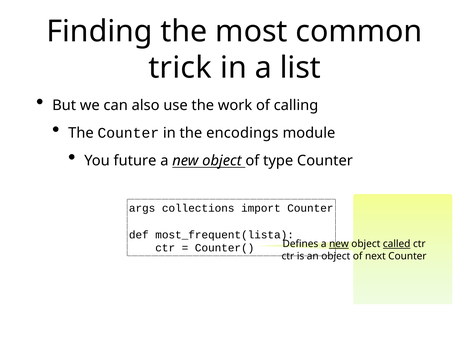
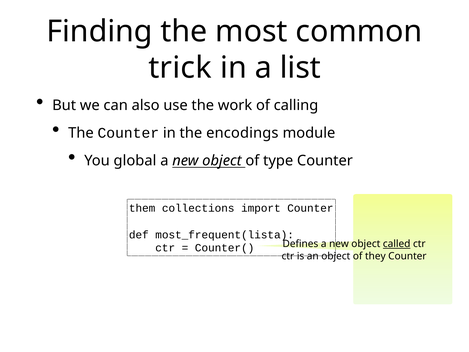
future: future -> global
args: args -> them
new at (339, 244) underline: present -> none
next: next -> they
